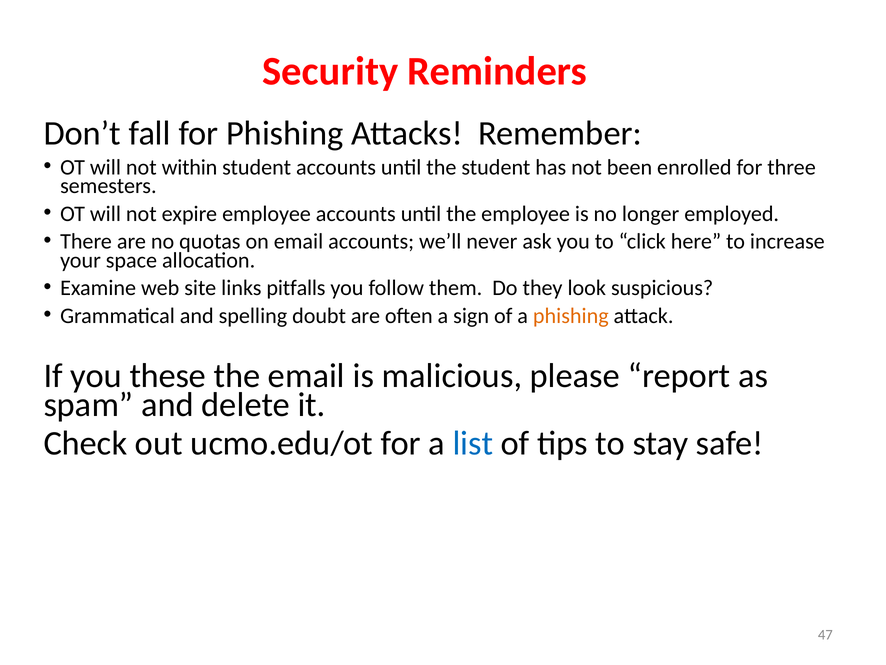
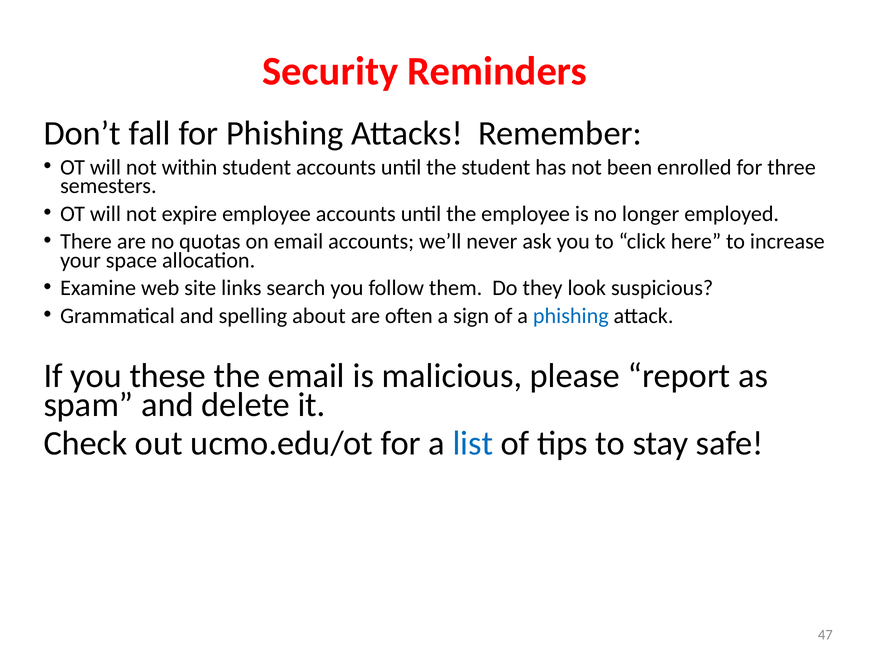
pitfalls: pitfalls -> search
doubt: doubt -> about
phishing at (571, 316) colour: orange -> blue
